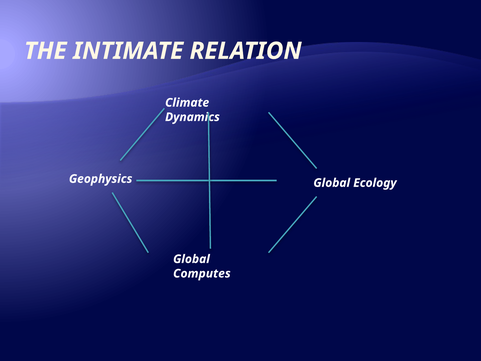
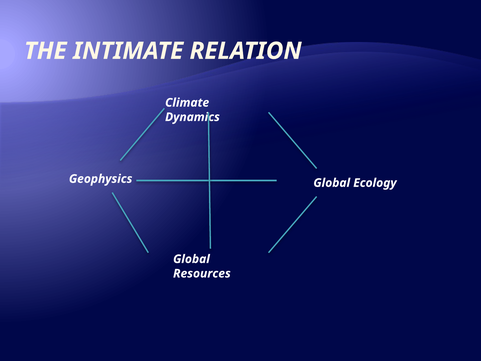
Computes: Computes -> Resources
